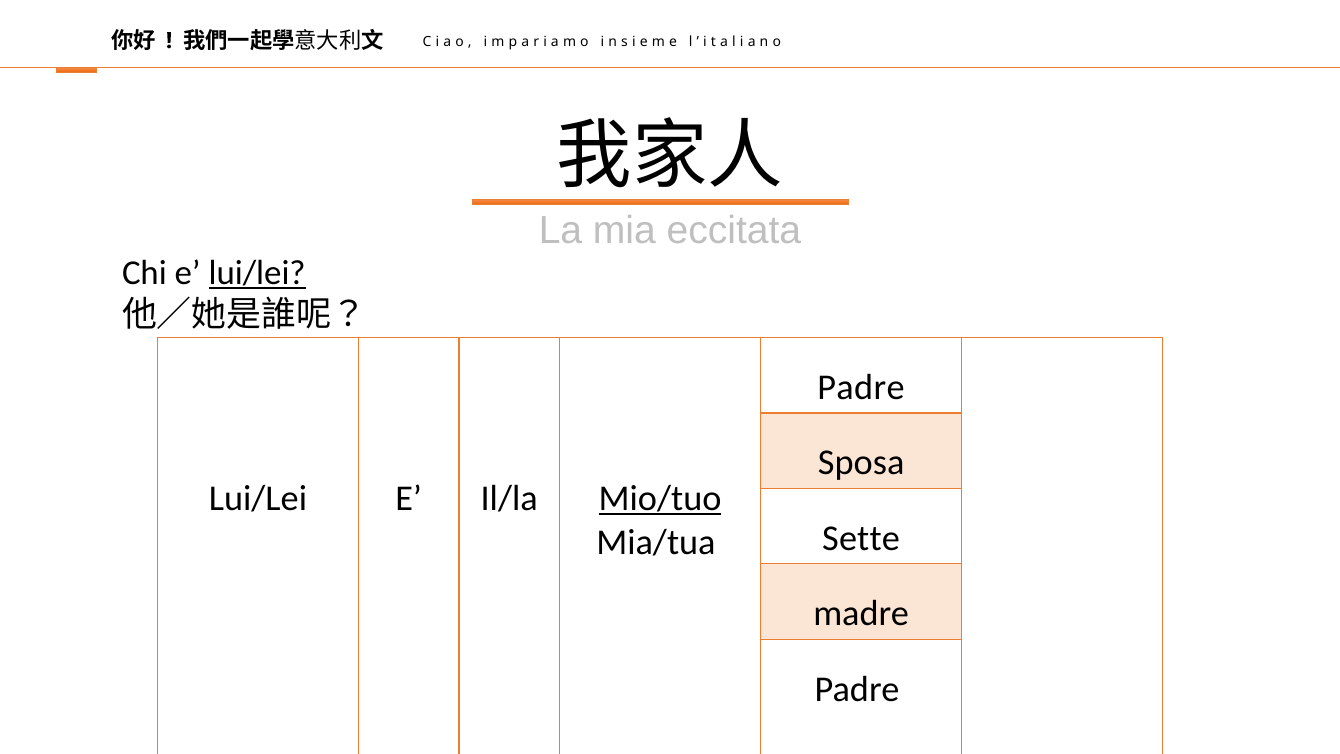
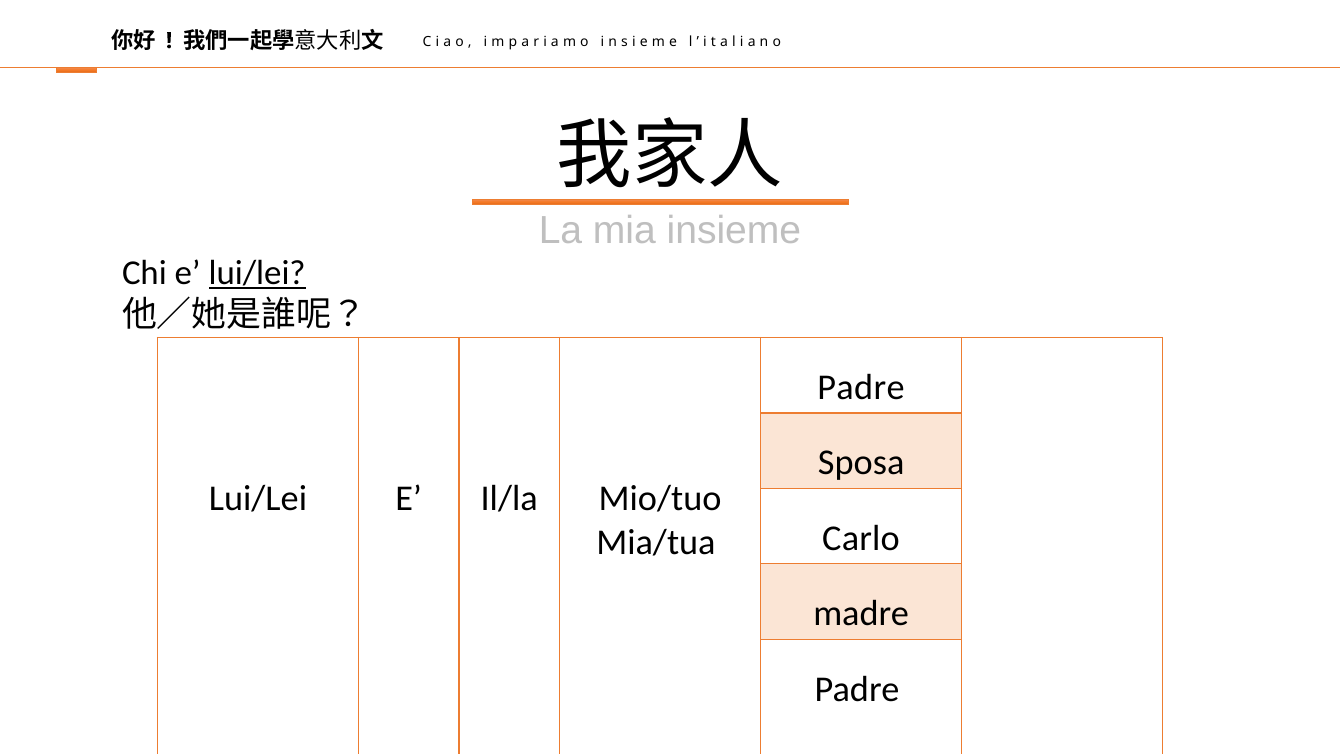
eccitata: eccitata -> insieme
Mio/tuo underline: present -> none
Sette: Sette -> Carlo
